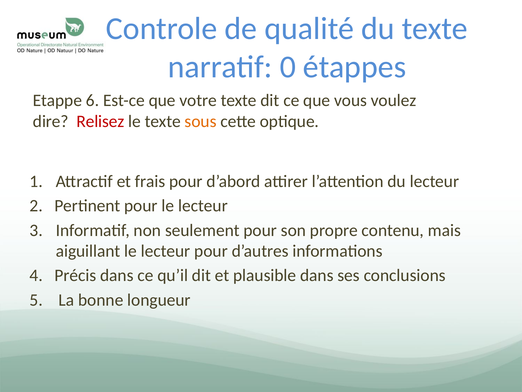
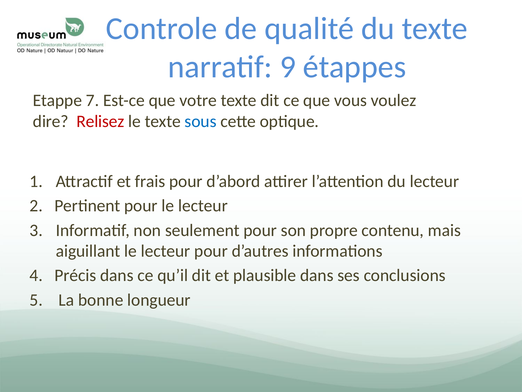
0: 0 -> 9
6: 6 -> 7
sous colour: orange -> blue
